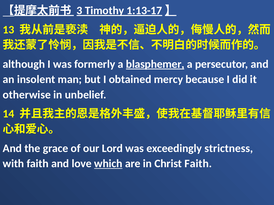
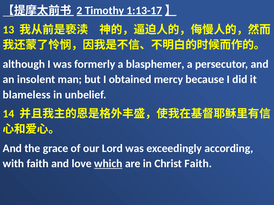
3: 3 -> 2
blasphemer underline: present -> none
otherwise: otherwise -> blameless
strictness: strictness -> according
